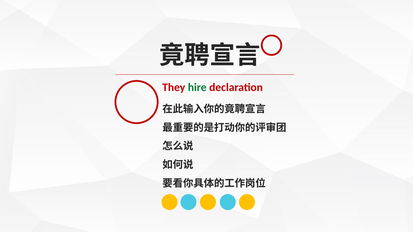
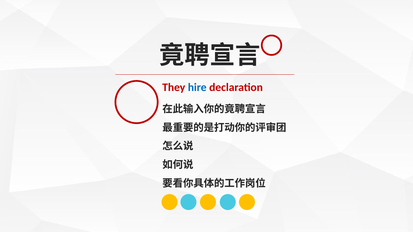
hire colour: green -> blue
